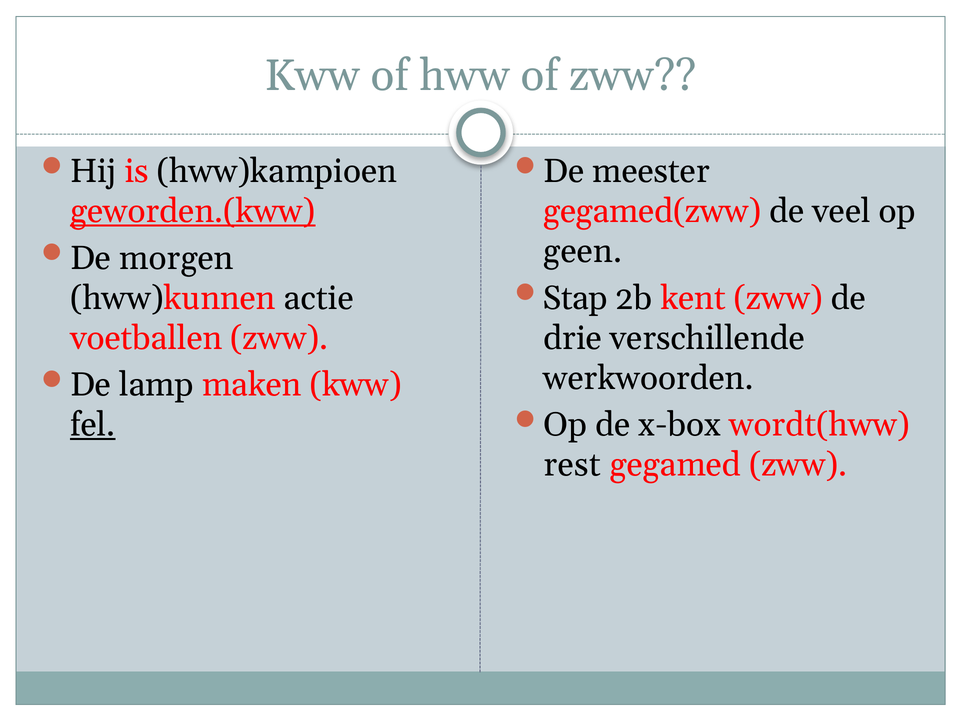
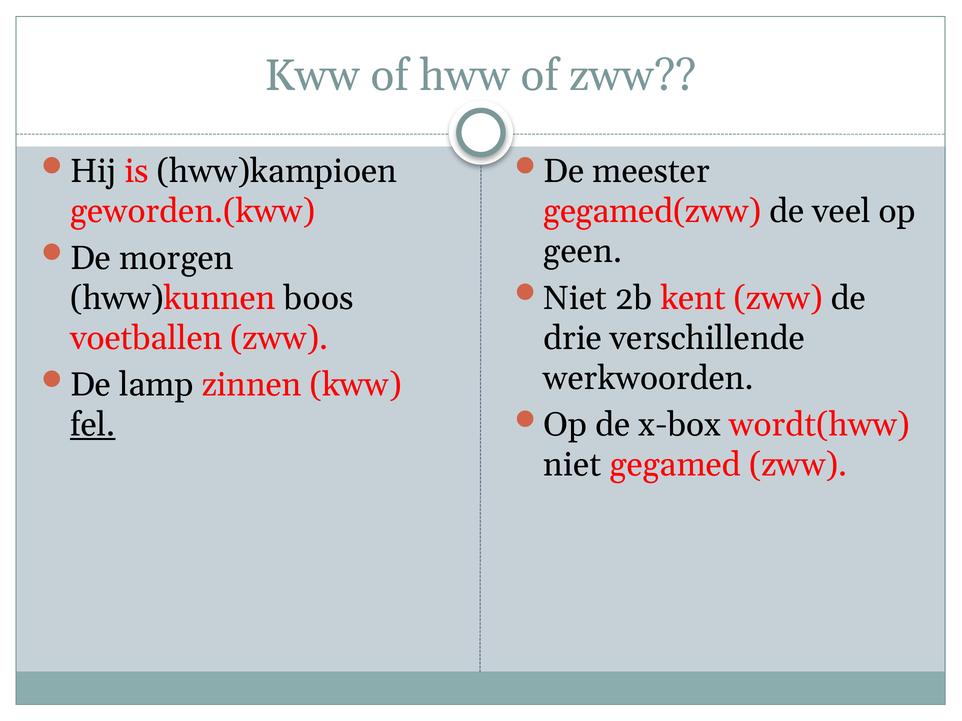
geworden.(kww underline: present -> none
Stap at (575, 298): Stap -> Niet
actie: actie -> boos
maken: maken -> zinnen
rest at (572, 465): rest -> niet
